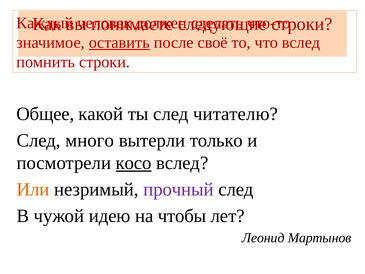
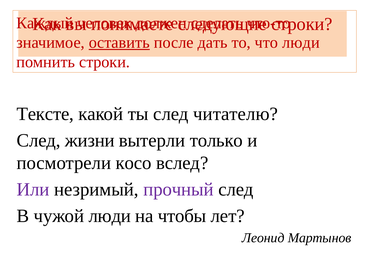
своё: своё -> дать
что вслед: вслед -> люди
Общее: Общее -> Тексте
много: много -> жизни
косо underline: present -> none
Или colour: orange -> purple
чужой идею: идею -> люди
